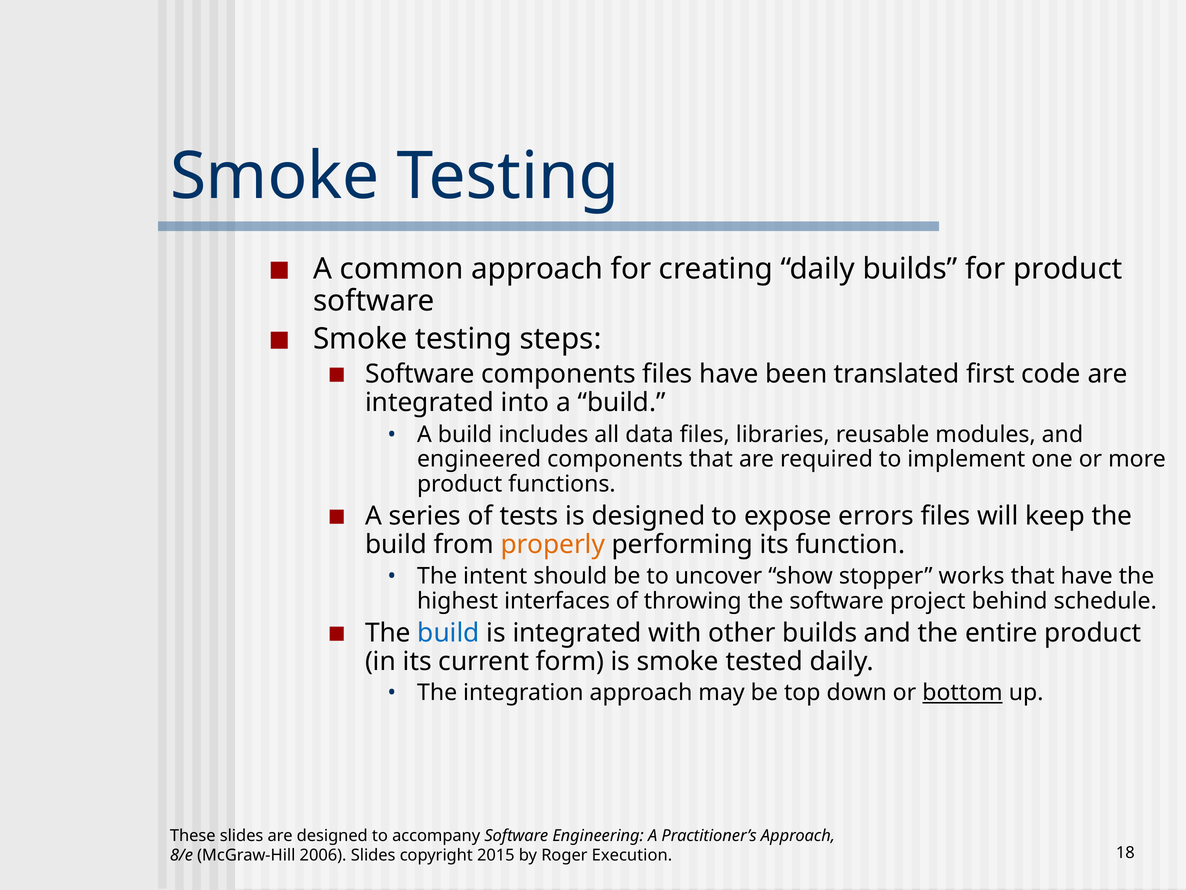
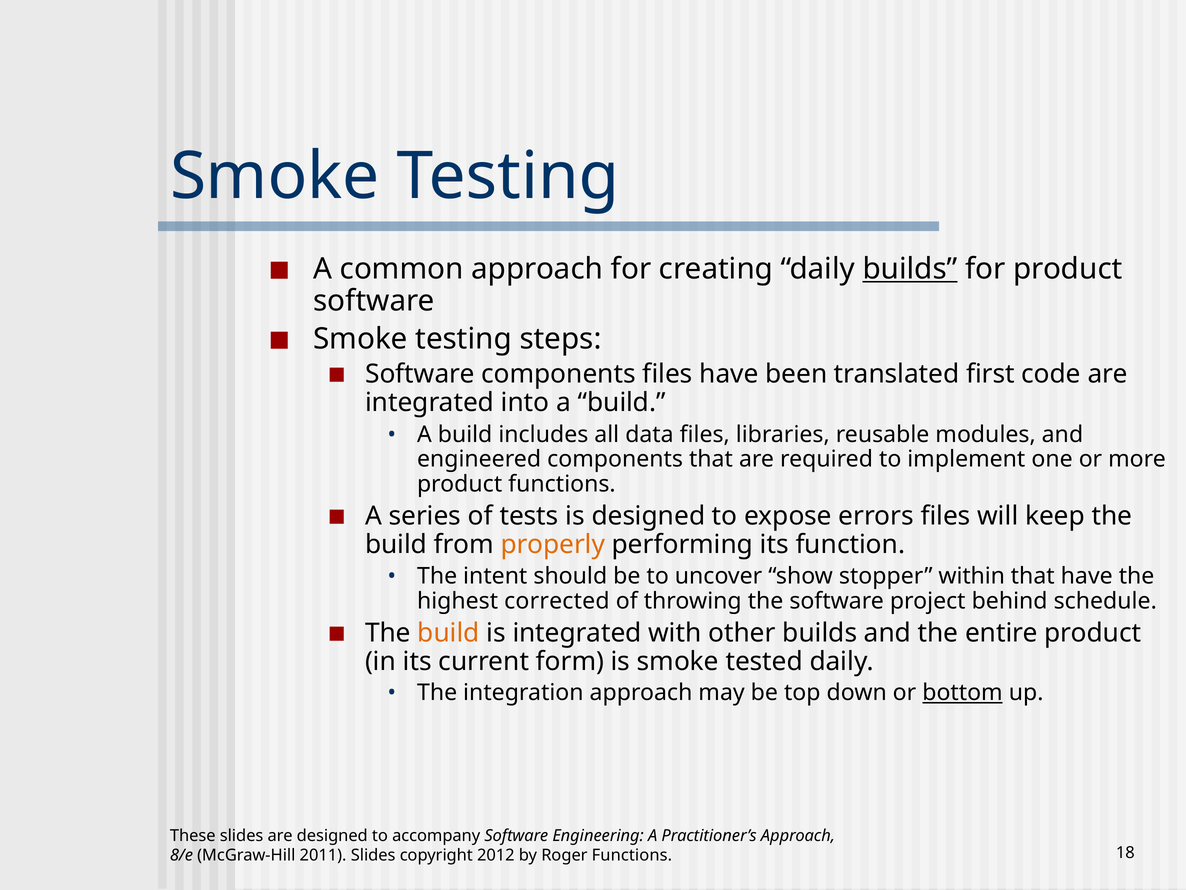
builds at (910, 269) underline: none -> present
works: works -> within
interfaces: interfaces -> corrected
build at (449, 633) colour: blue -> orange
2006: 2006 -> 2011
2015: 2015 -> 2012
Roger Execution: Execution -> Functions
